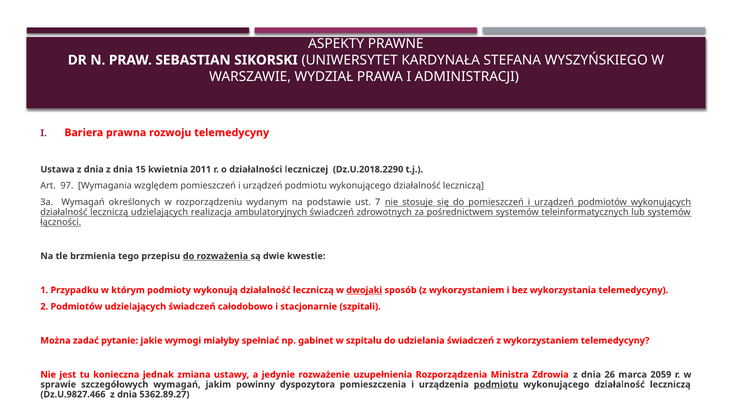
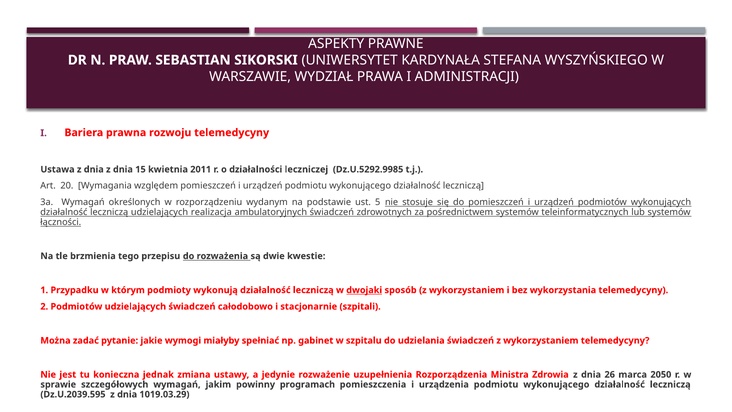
Dz.U.2018.2290: Dz.U.2018.2290 -> Dz.U.5292.9985
97: 97 -> 20
7: 7 -> 5
2059: 2059 -> 2050
dyspozytora: dyspozytora -> programach
podmiotu at (496, 384) underline: present -> none
Dz.U.9827.466: Dz.U.9827.466 -> Dz.U.2039.595
5362.89.27: 5362.89.27 -> 1019.03.29
